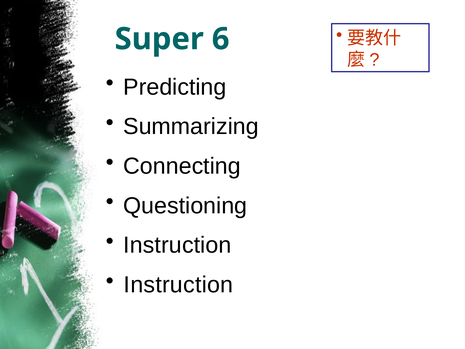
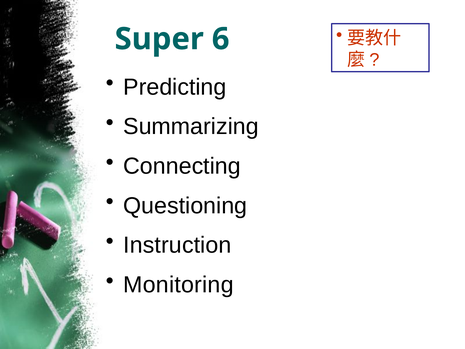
Instruction at (178, 285): Instruction -> Monitoring
